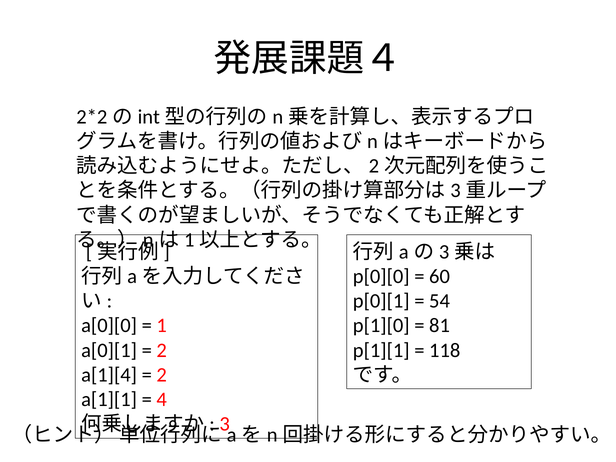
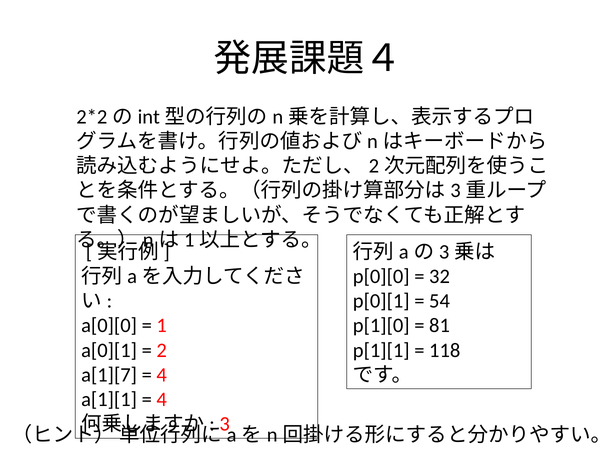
60: 60 -> 32
a[1][4: a[1][4 -> a[1][7
2 at (162, 375): 2 -> 4
